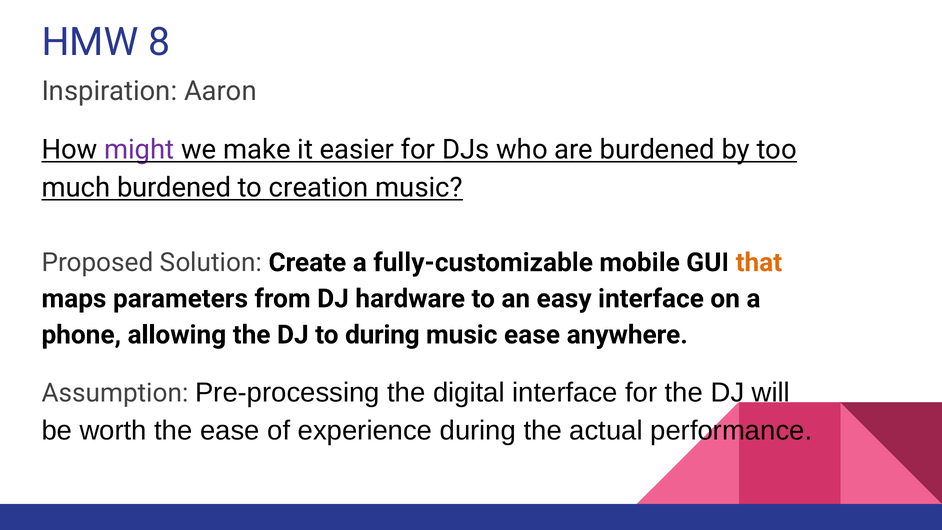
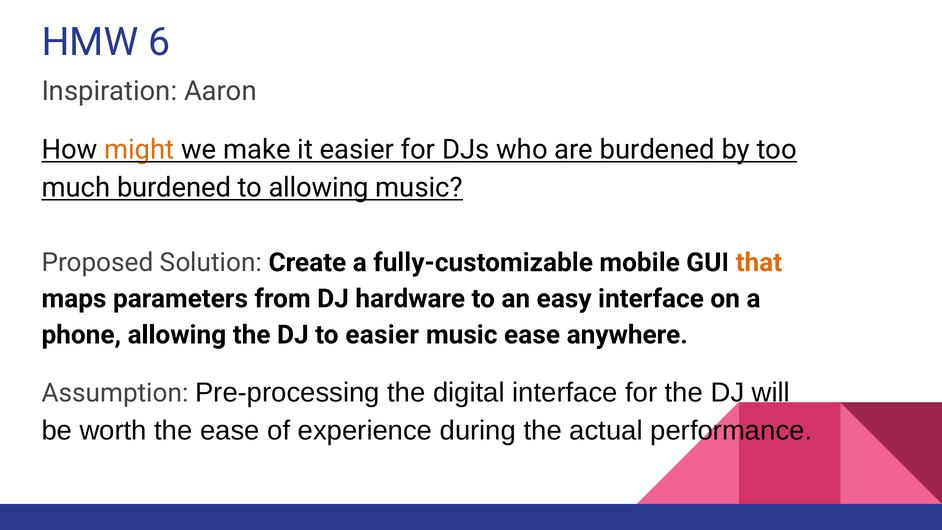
8: 8 -> 6
might colour: purple -> orange
to creation: creation -> allowing
to during: during -> easier
